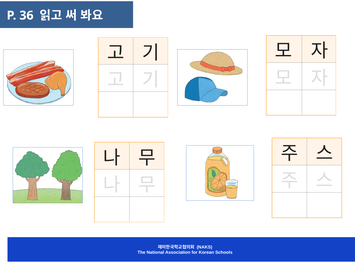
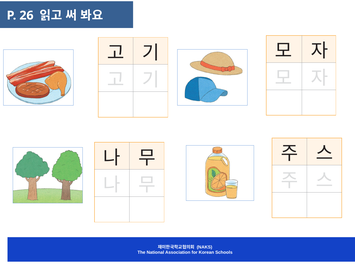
36: 36 -> 26
